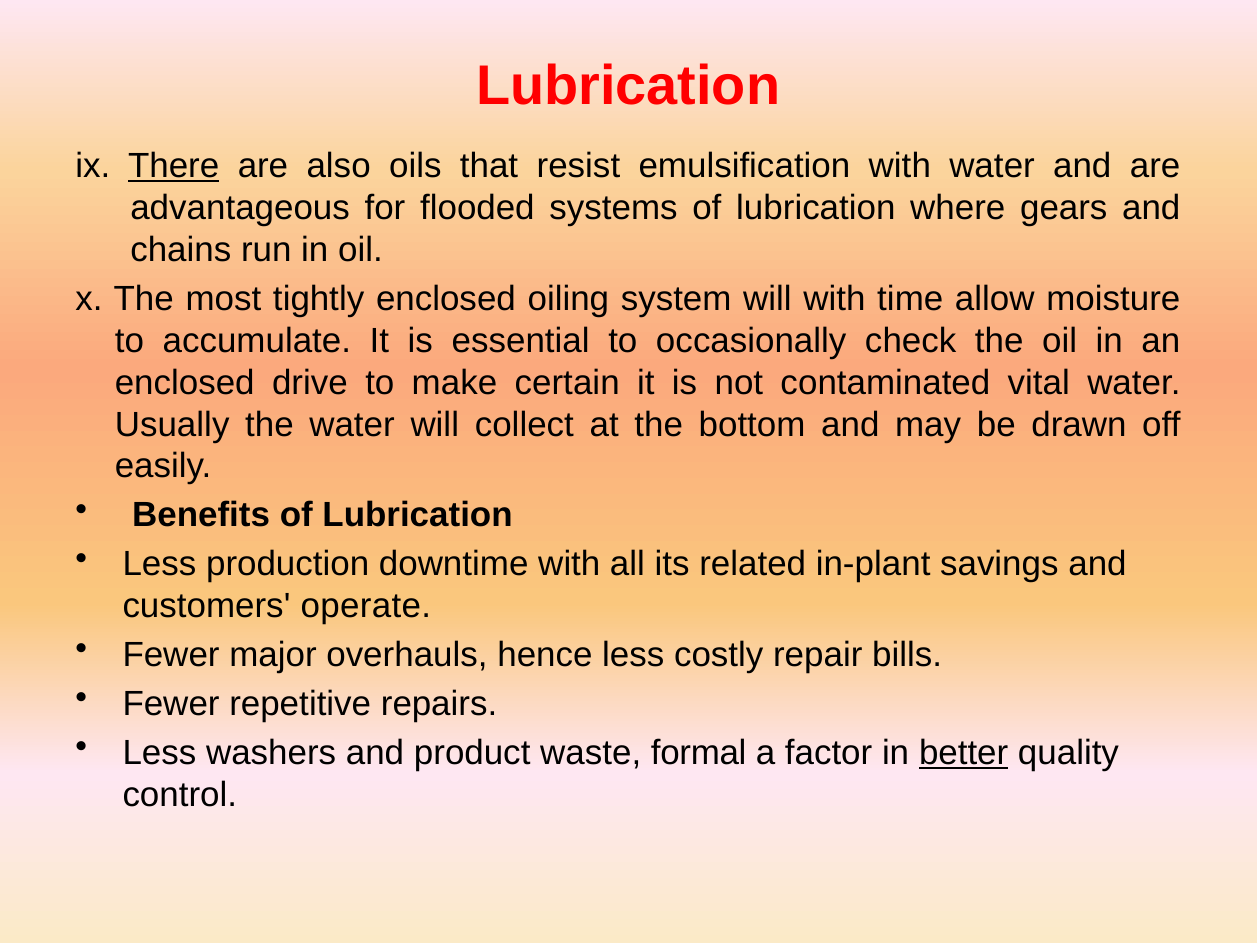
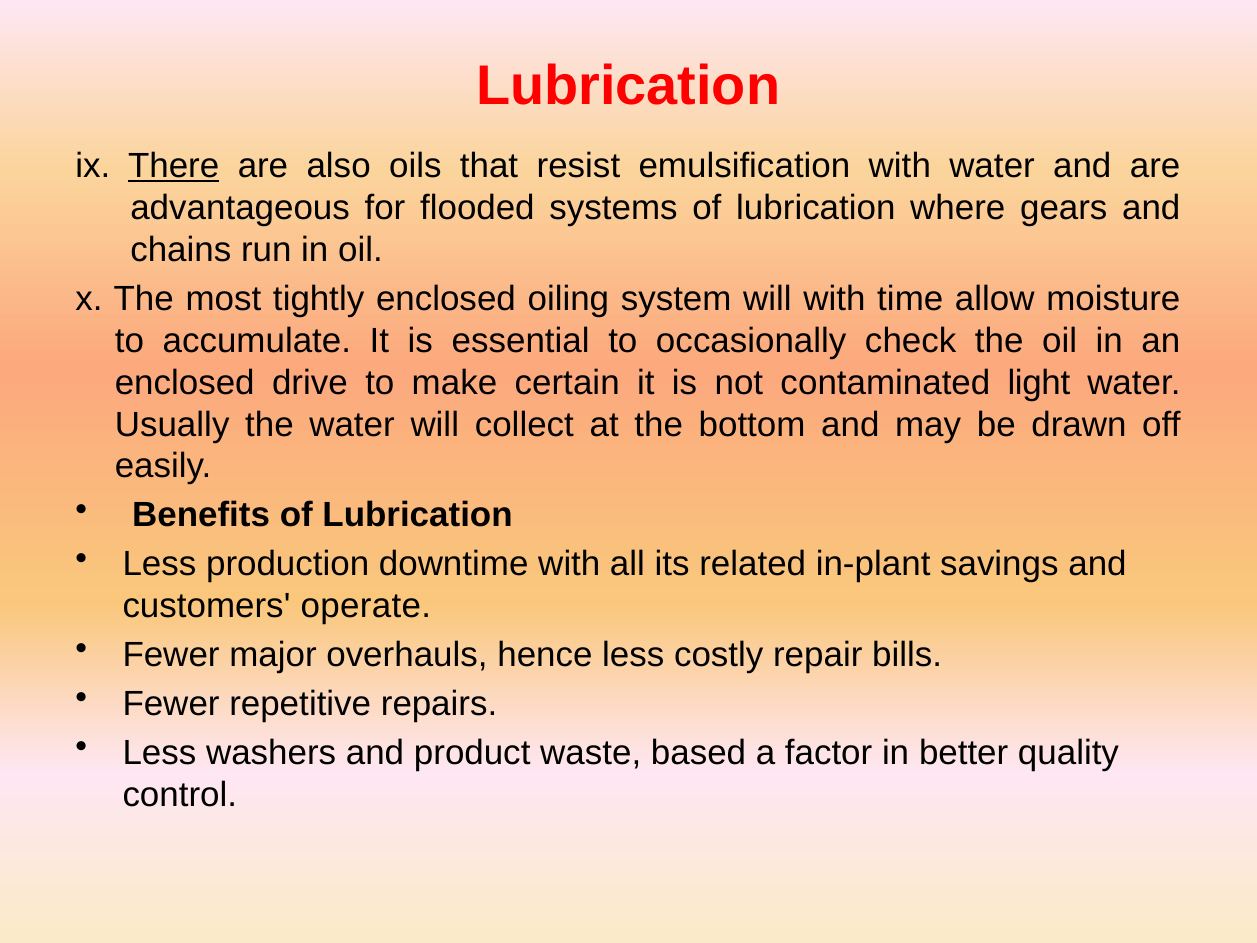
vital: vital -> light
formal: formal -> based
better underline: present -> none
